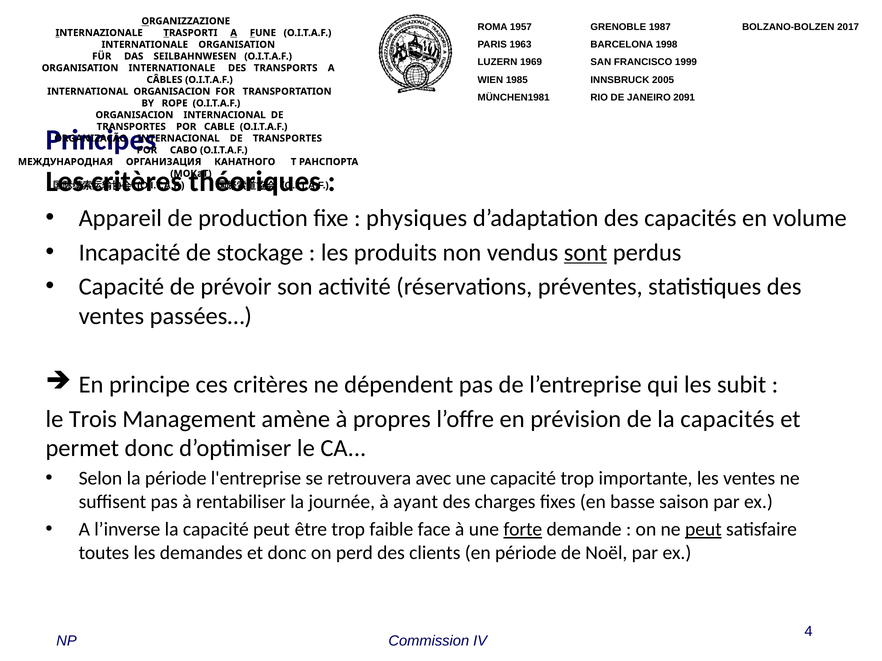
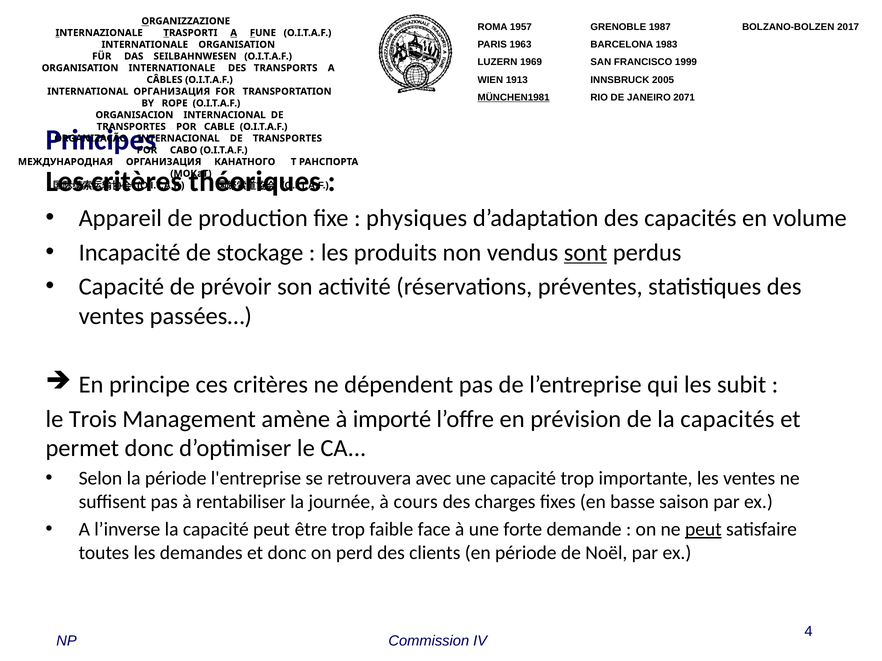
1998: 1998 -> 1983
1985: 1985 -> 1913
INTERNATIONAL ORGANISACION: ORGANISACION -> ОРГАНИЗАЦИЯ
MÜNCHEN1981 underline: none -> present
2091: 2091 -> 2071
propres: propres -> importé
ayant: ayant -> cours
forte underline: present -> none
